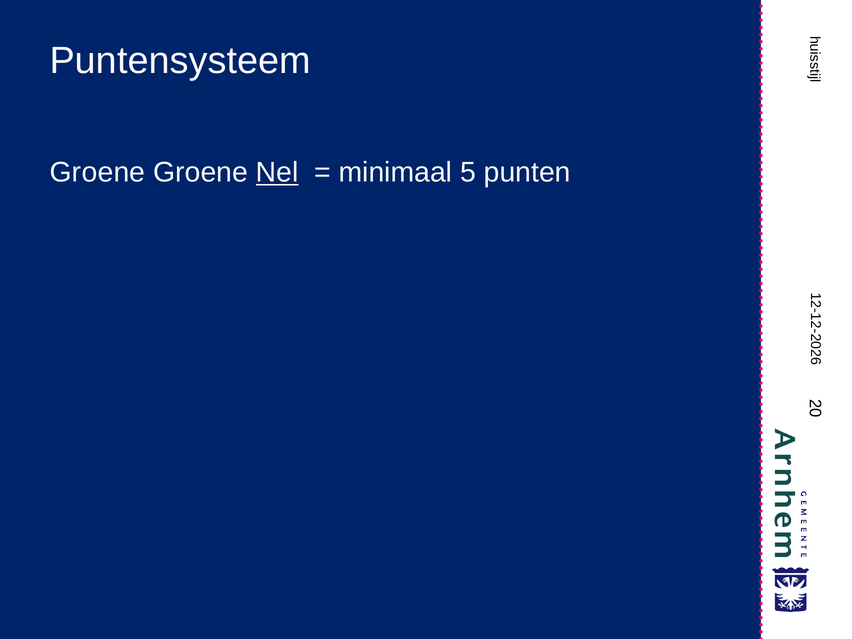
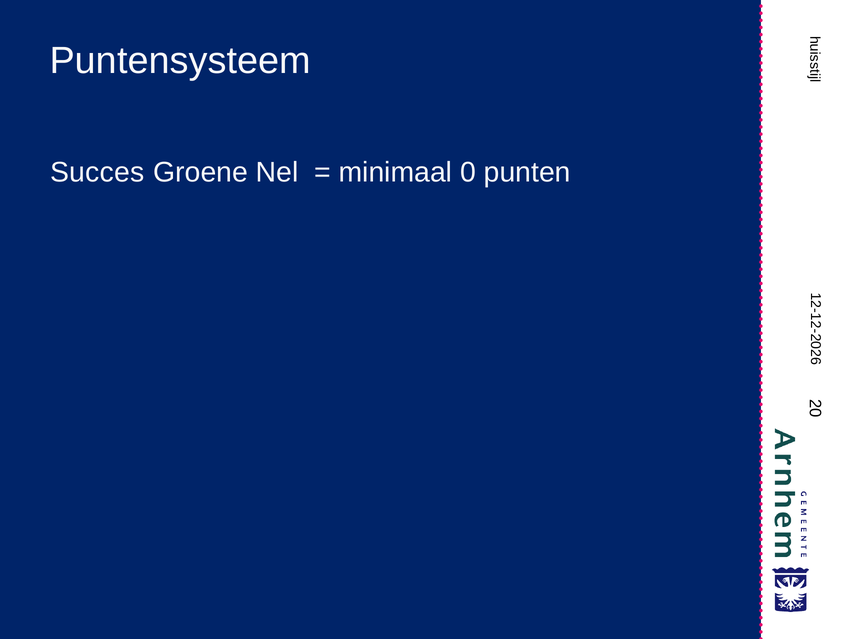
Groene at (97, 172): Groene -> Succes
Nel underline: present -> none
minimaal 5: 5 -> 0
